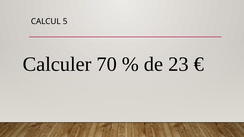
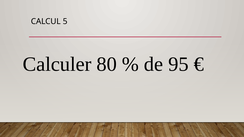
70: 70 -> 80
23: 23 -> 95
